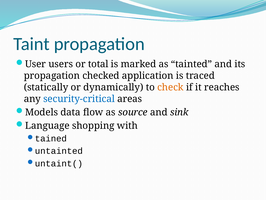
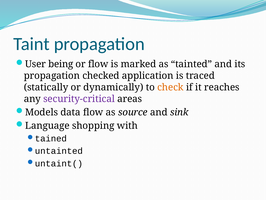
users: users -> being
or total: total -> flow
security-critical colour: blue -> purple
